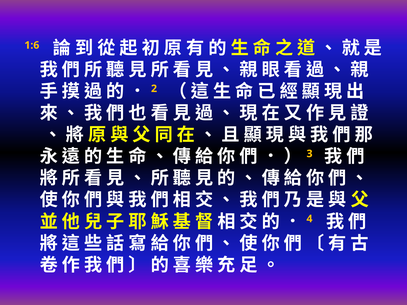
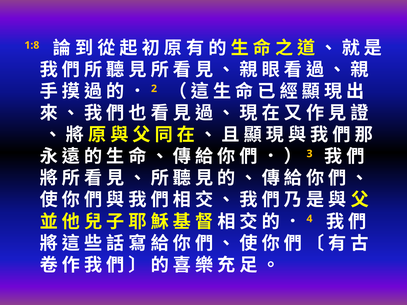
1:6: 1:6 -> 1:8
